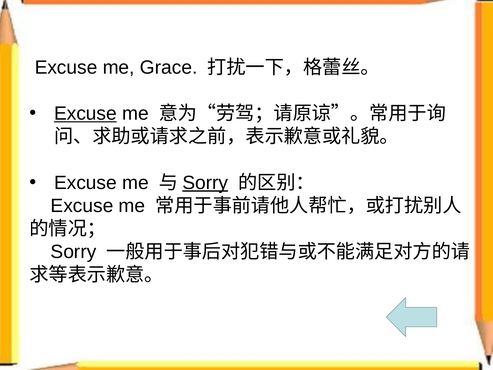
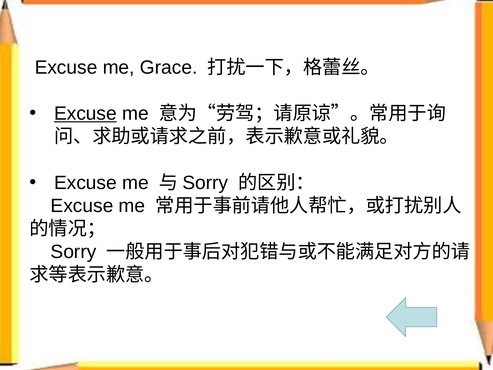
Sorry at (205, 183) underline: present -> none
